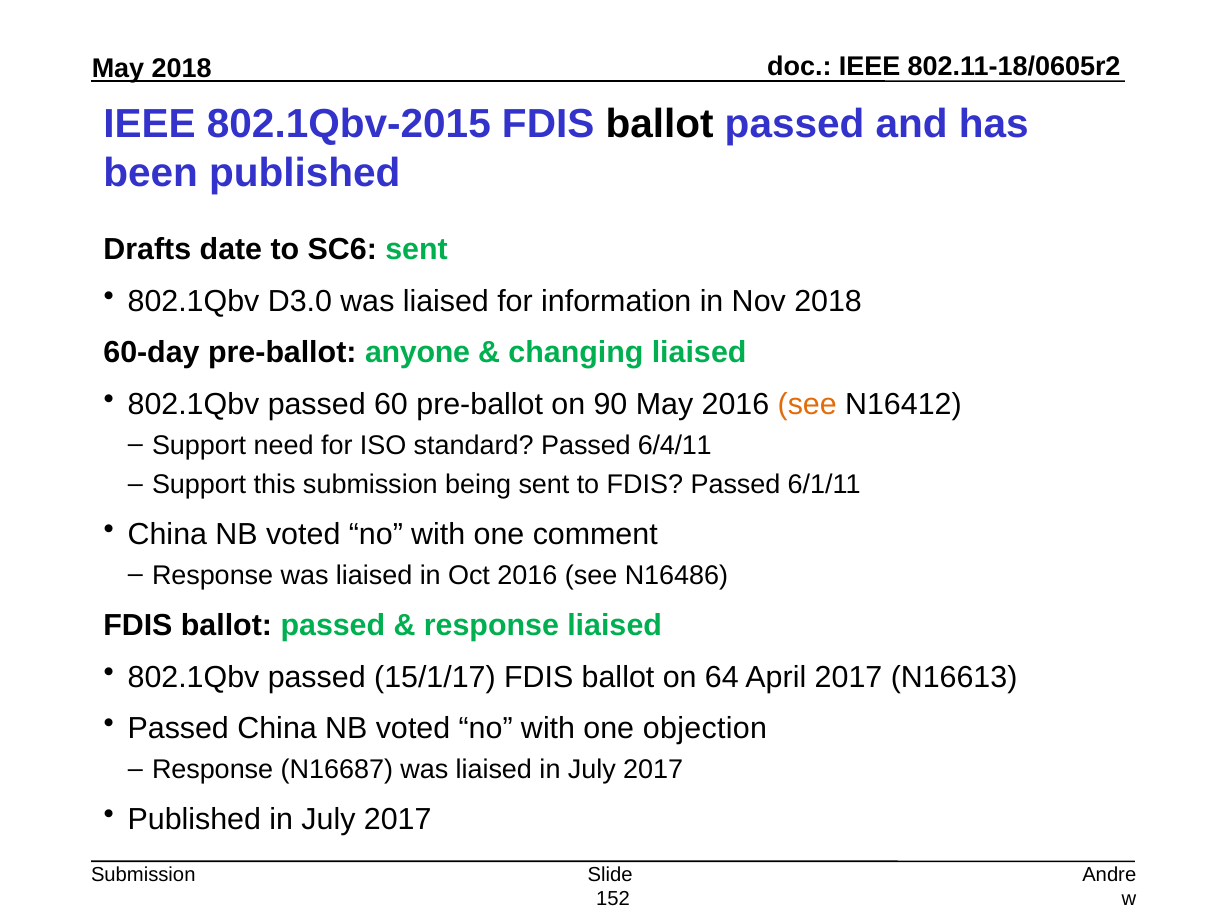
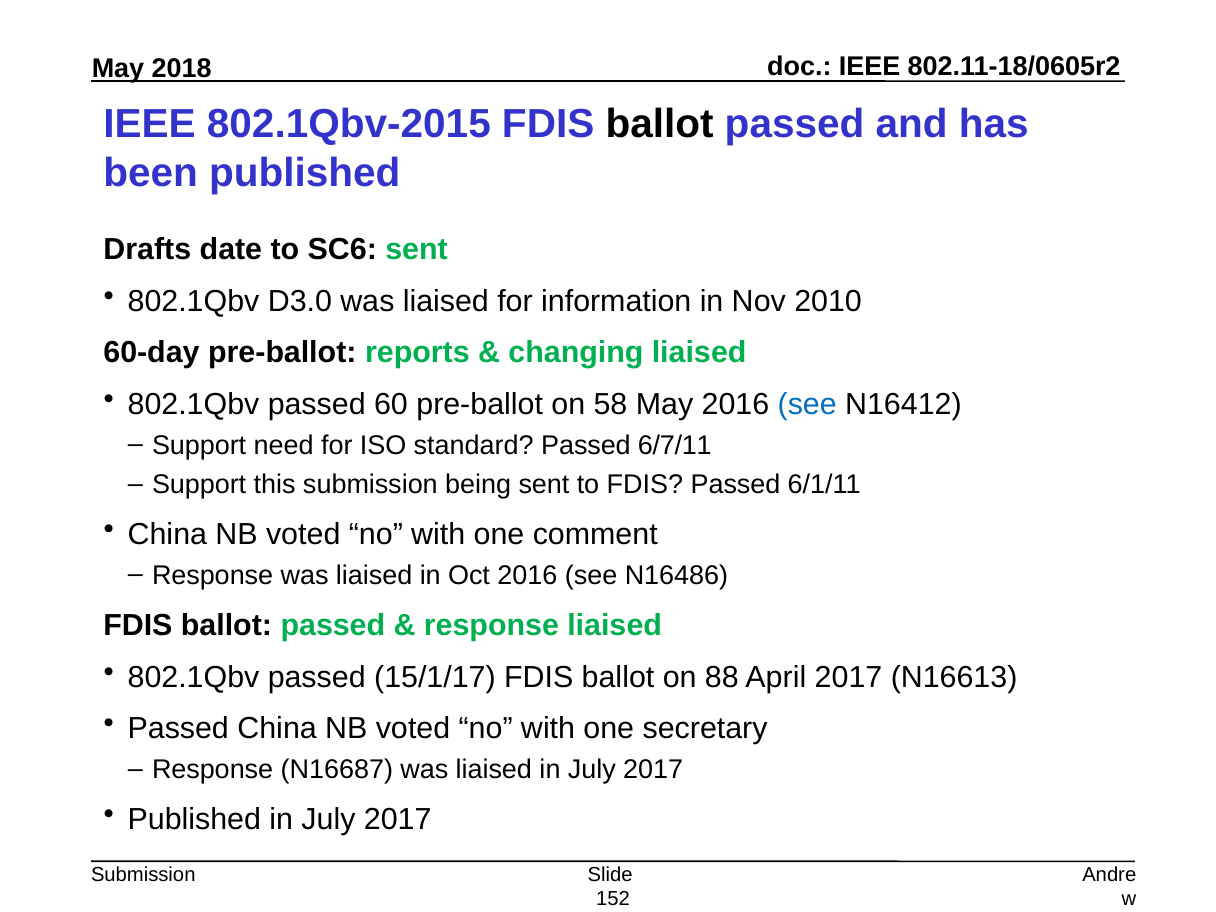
Nov 2018: 2018 -> 2010
anyone: anyone -> reports
90: 90 -> 58
see at (807, 405) colour: orange -> blue
6/4/11: 6/4/11 -> 6/7/11
64: 64 -> 88
objection: objection -> secretary
